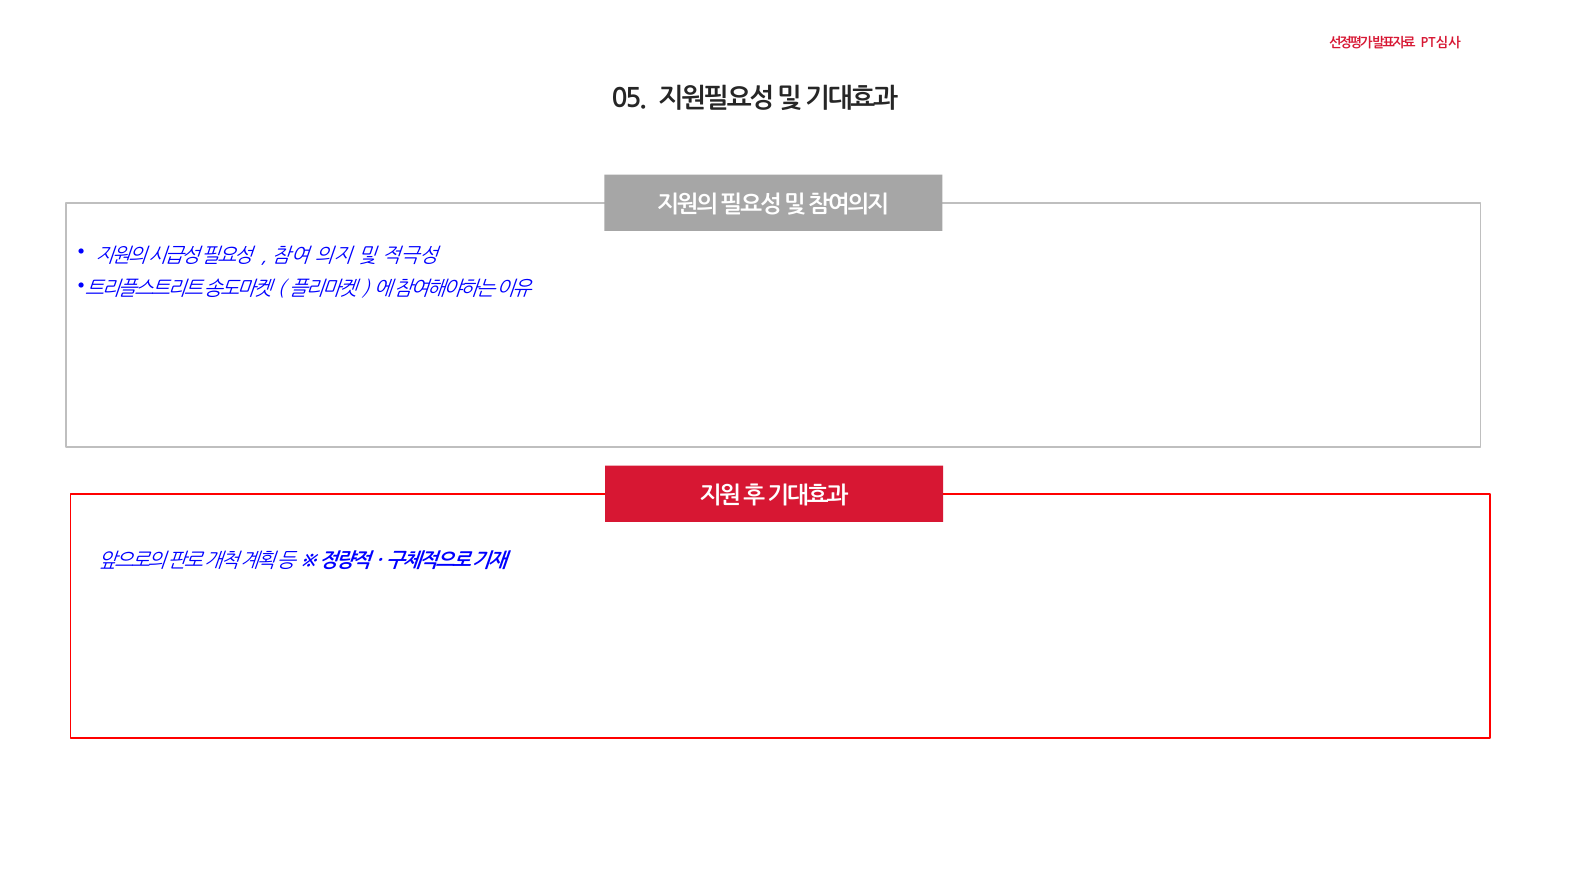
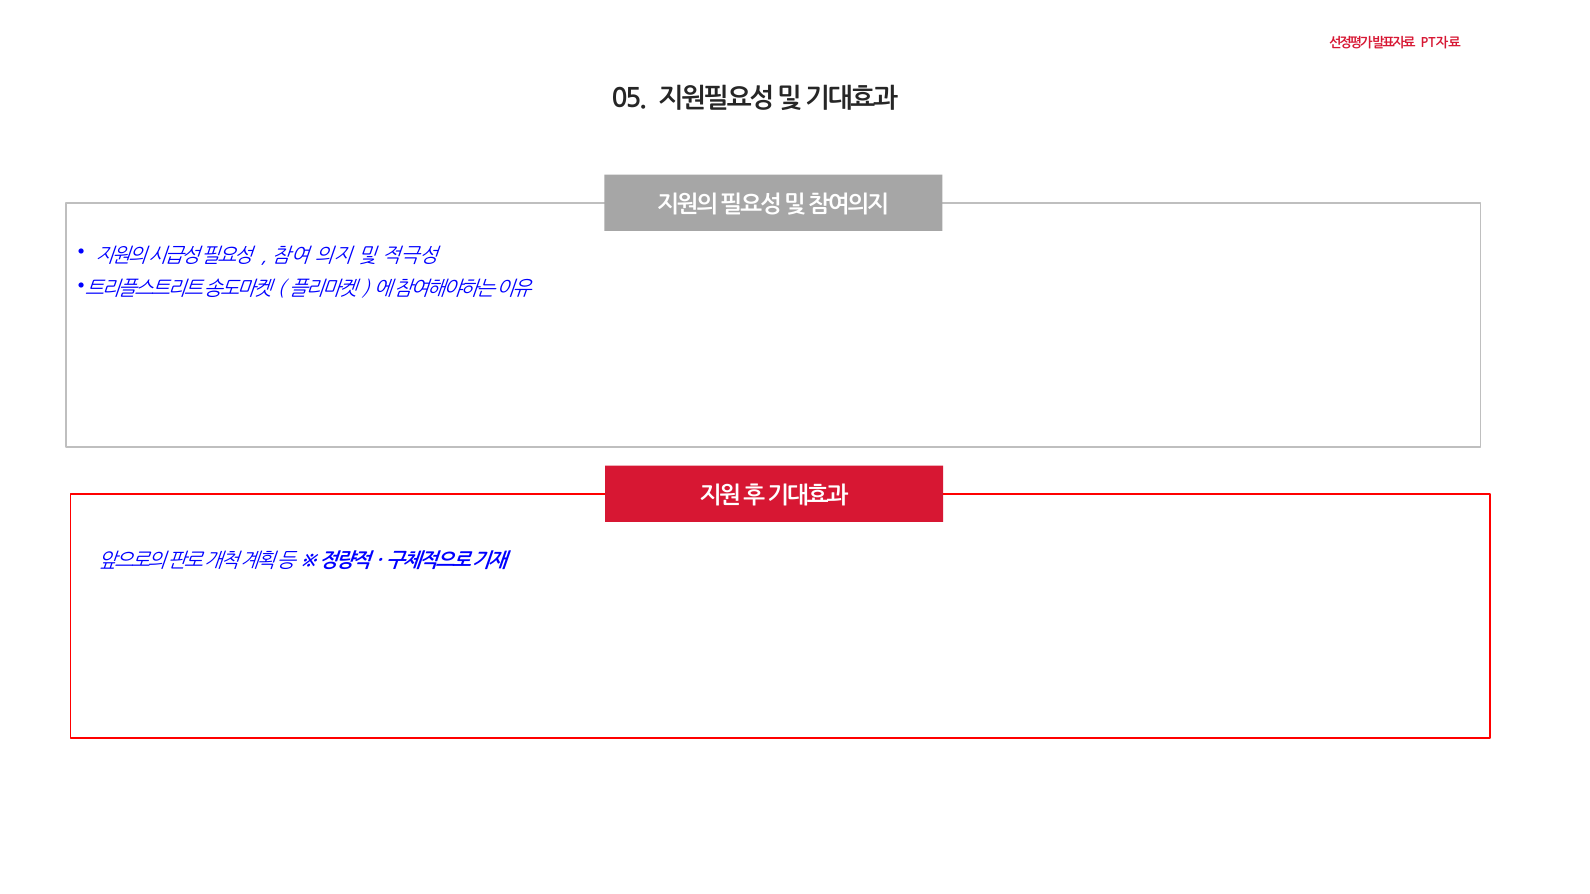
PT심사: PT심사 -> PT자료
